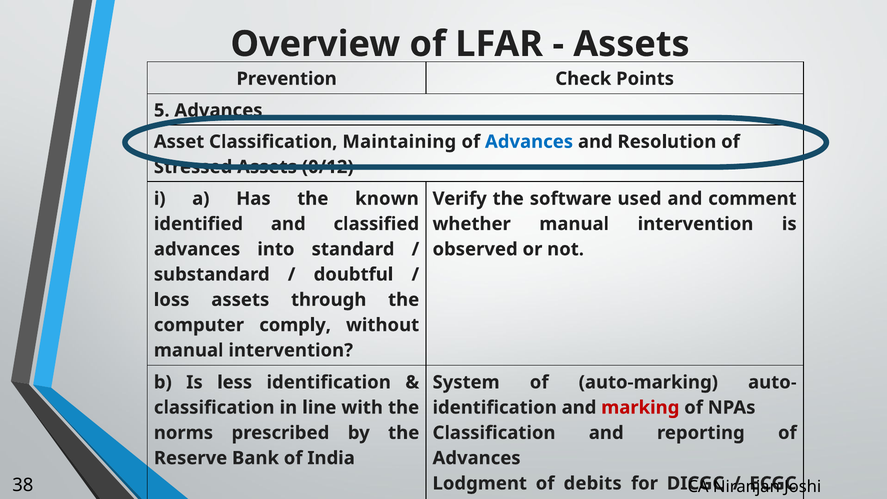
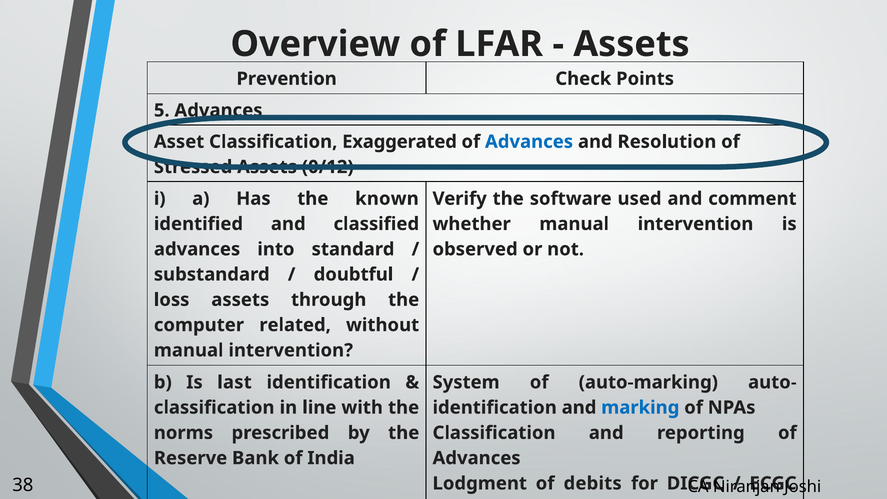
Maintaining: Maintaining -> Exaggerated
comply: comply -> related
less: less -> last
marking colour: red -> blue
